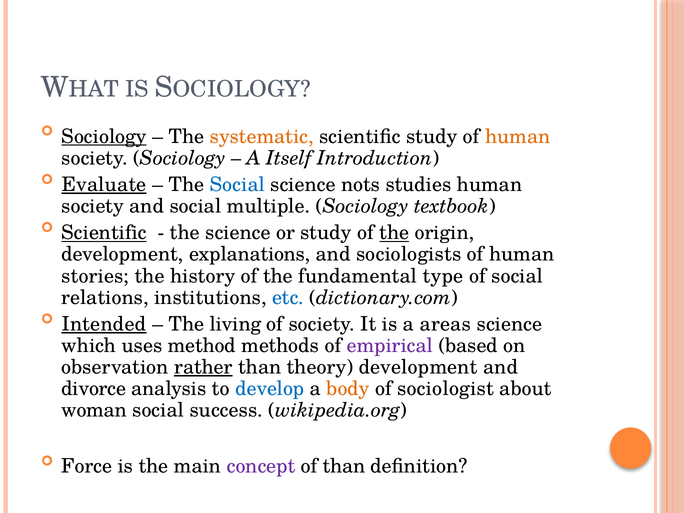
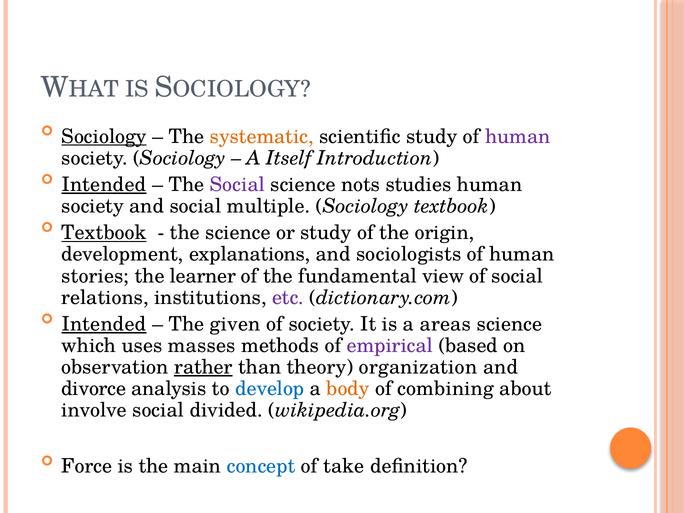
human at (518, 136) colour: orange -> purple
Evaluate at (104, 185): Evaluate -> Intended
Social at (237, 185) colour: blue -> purple
Scientific at (104, 233): Scientific -> Textbook
the at (394, 233) underline: present -> none
history: history -> learner
type: type -> view
etc colour: blue -> purple
living: living -> given
method: method -> masses
theory development: development -> organization
sociologist: sociologist -> combining
woman: woman -> involve
success: success -> divided
concept colour: purple -> blue
of than: than -> take
